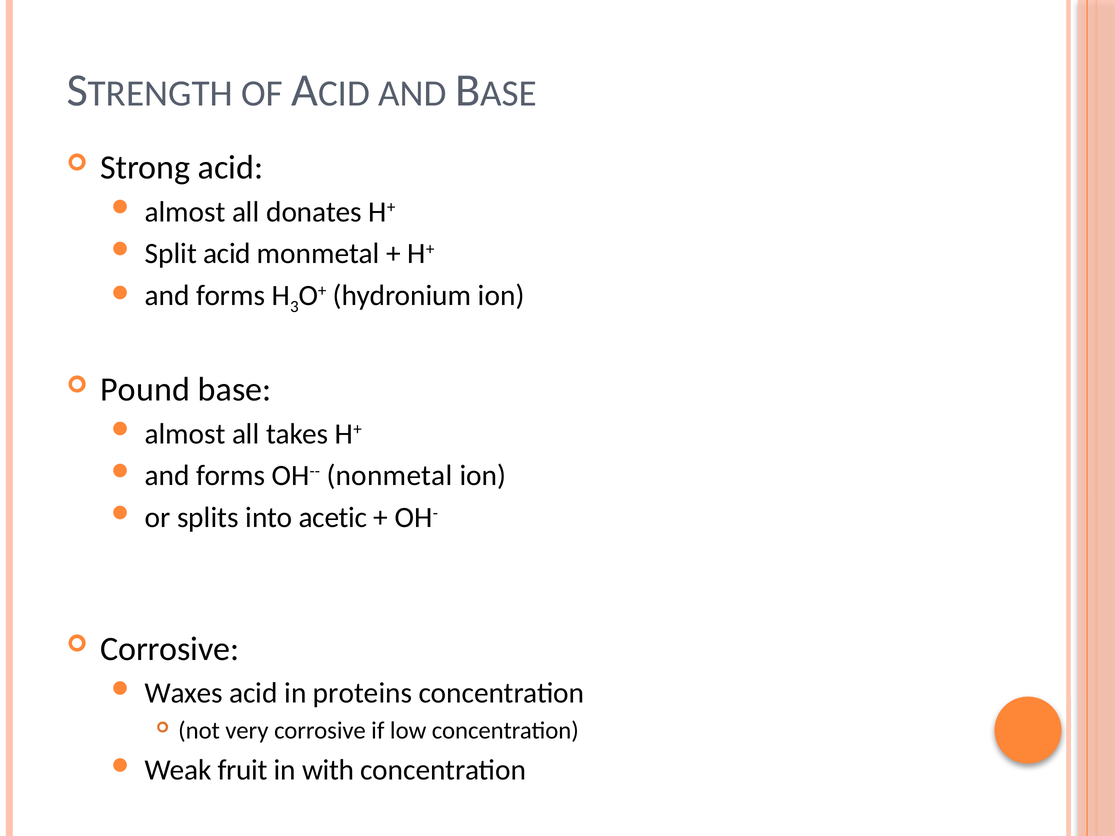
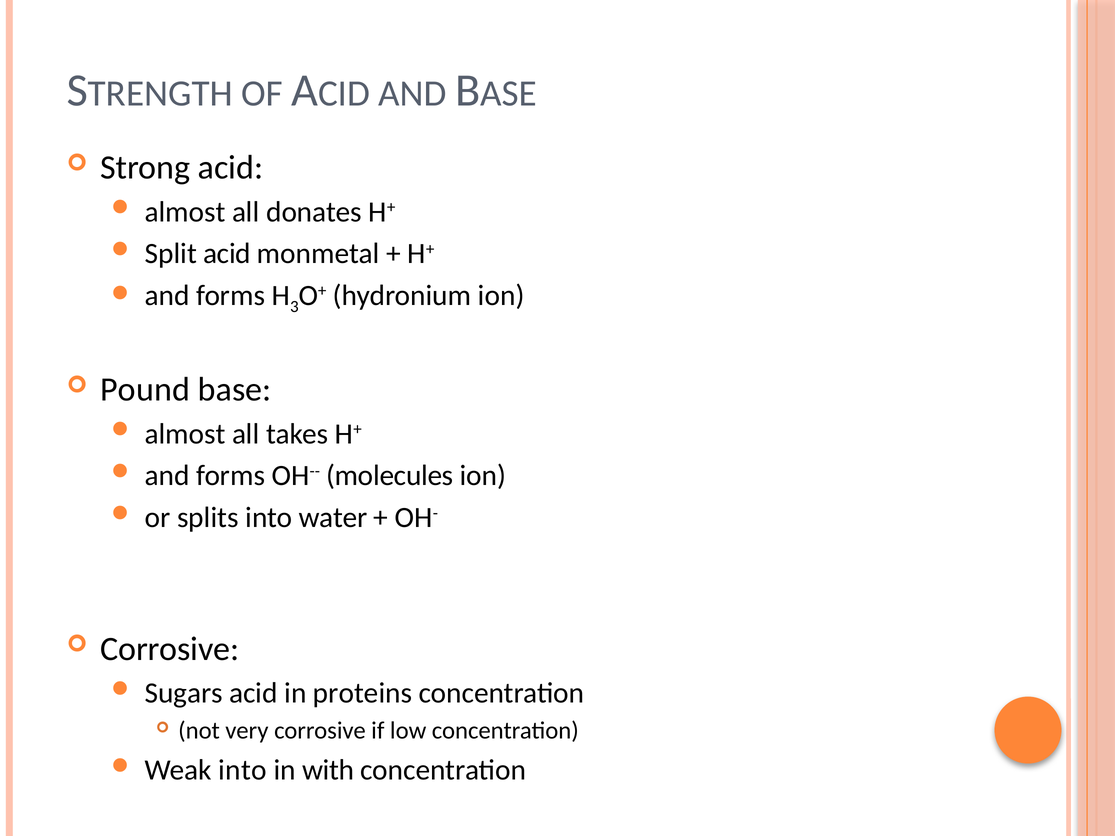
nonmetal: nonmetal -> molecules
acetic: acetic -> water
Waxes: Waxes -> Sugars
Weak fruit: fruit -> into
